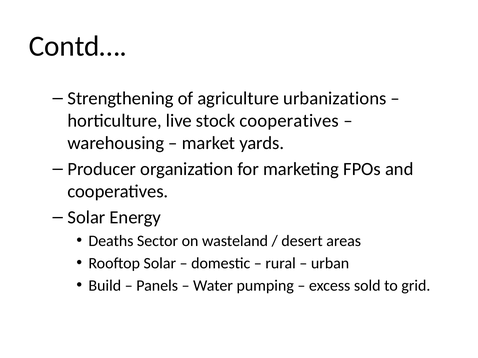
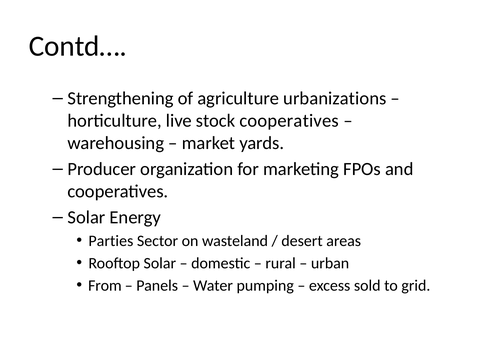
Deaths: Deaths -> Parties
Build: Build -> From
